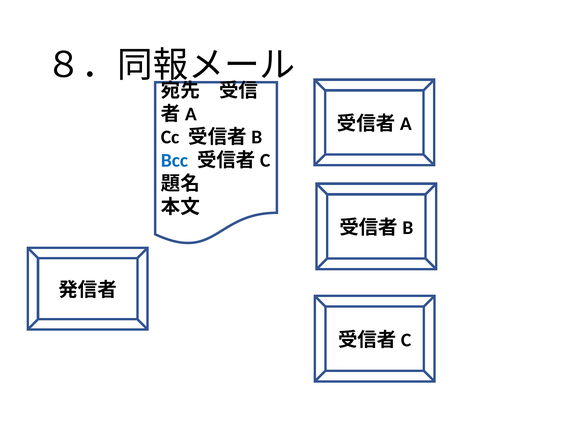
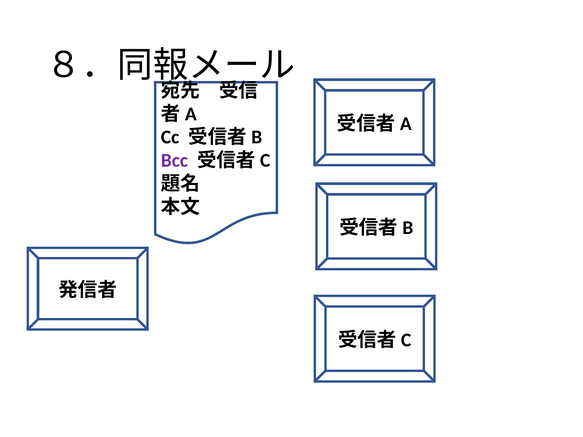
Bcc colour: blue -> purple
